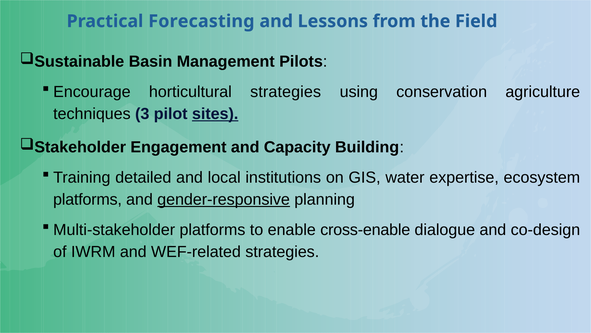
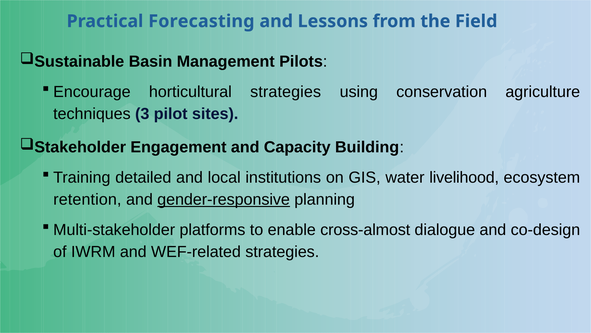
sites underline: present -> none
expertise: expertise -> livelihood
platforms at (88, 199): platforms -> retention
cross-enable: cross-enable -> cross-almost
